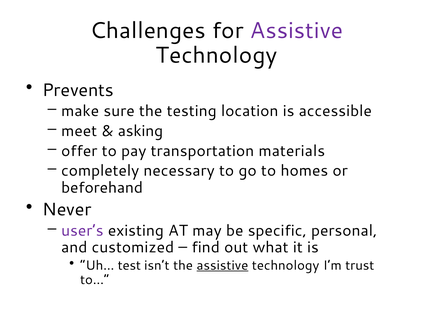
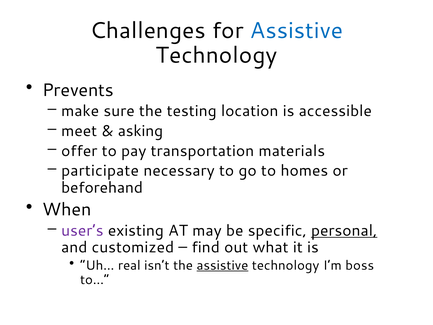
Assistive at (296, 31) colour: purple -> blue
completely: completely -> participate
Never: Never -> When
personal underline: none -> present
test: test -> real
trust: trust -> boss
